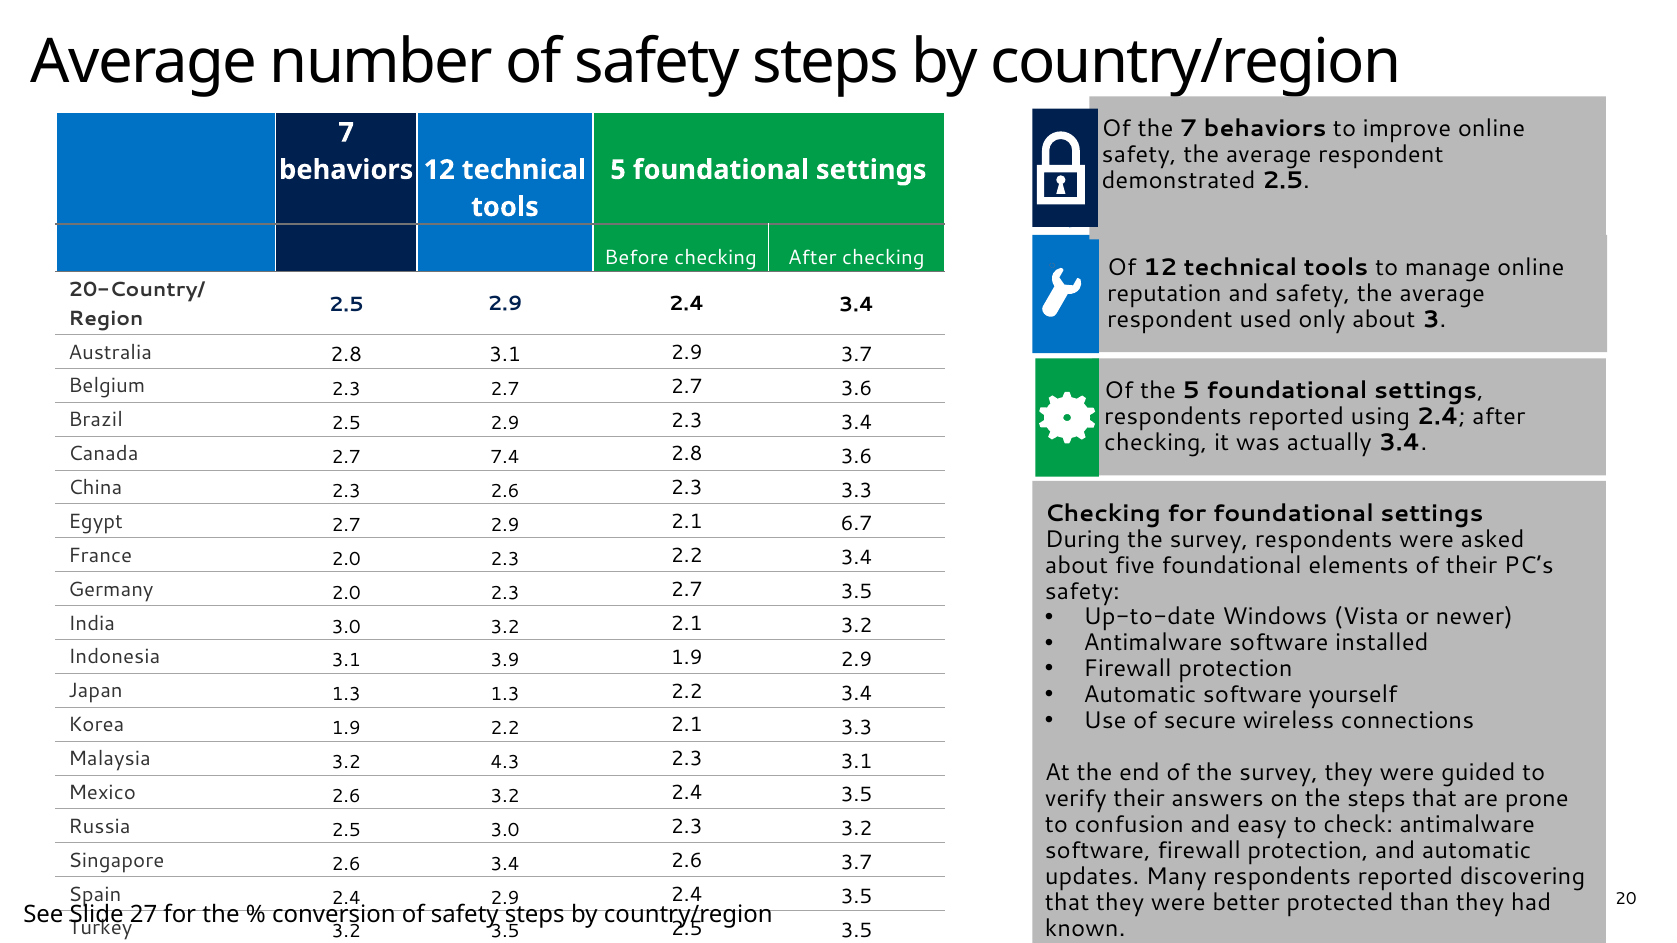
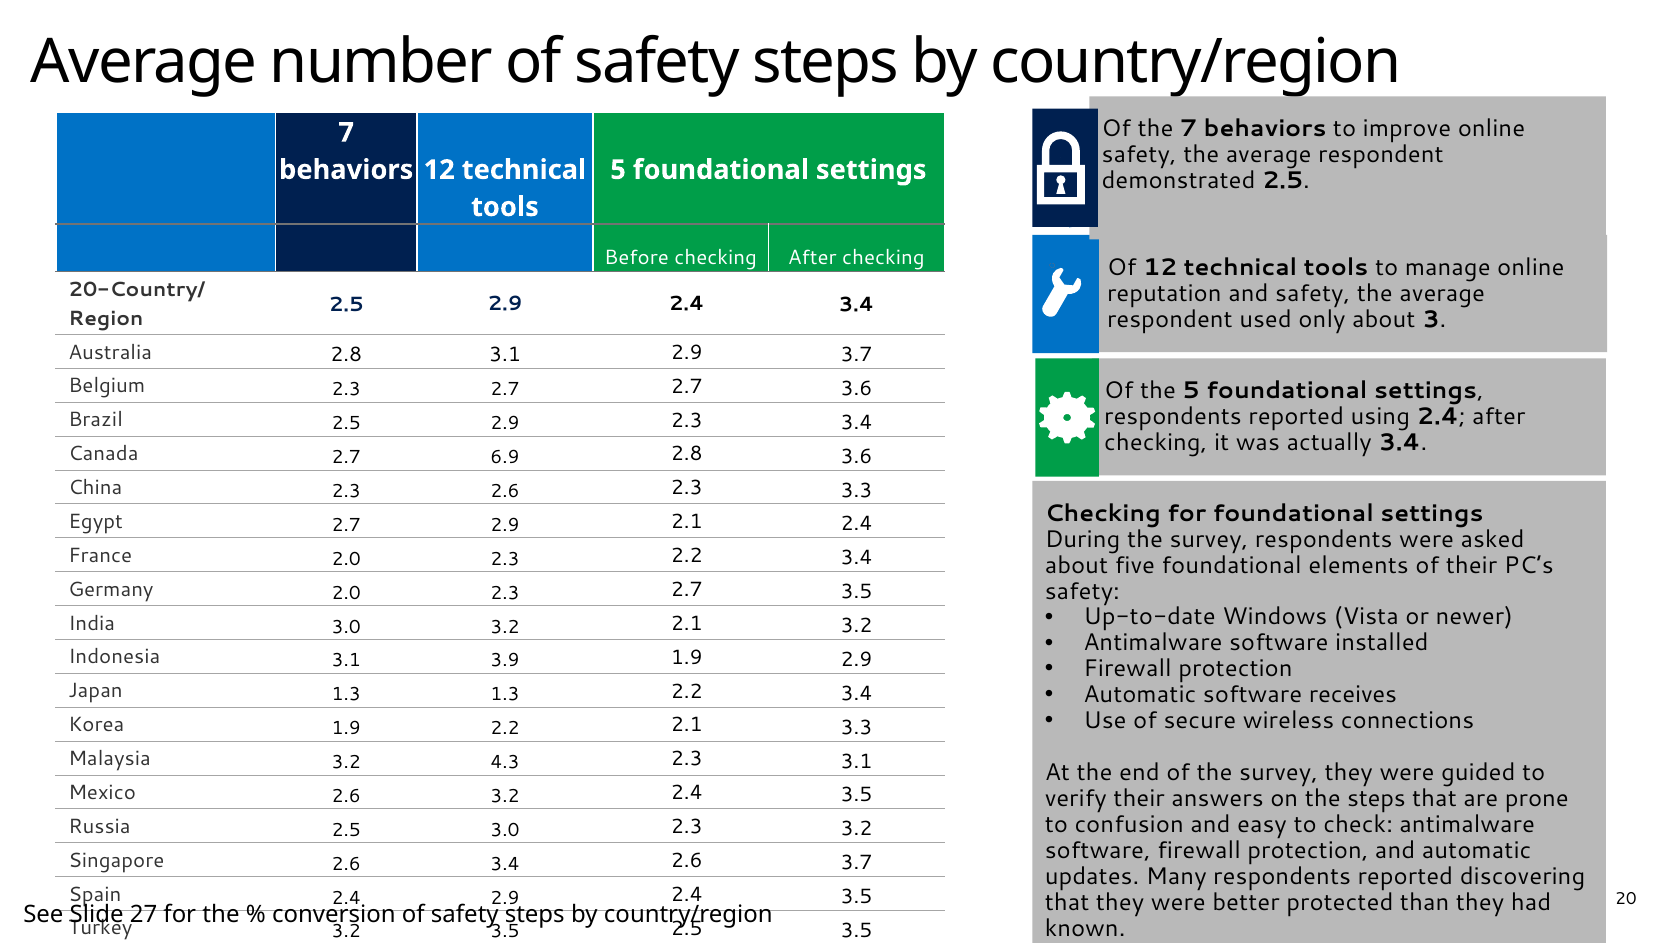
7.4: 7.4 -> 6.9
2.1 6.7: 6.7 -> 2.4
yourself: yourself -> receives
